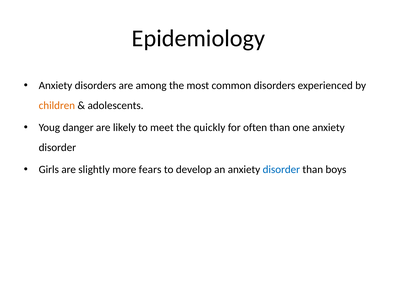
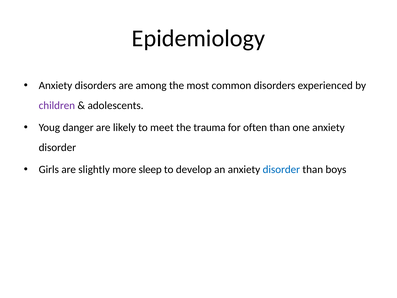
children colour: orange -> purple
quickly: quickly -> trauma
fears: fears -> sleep
